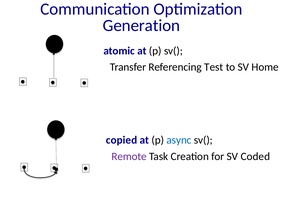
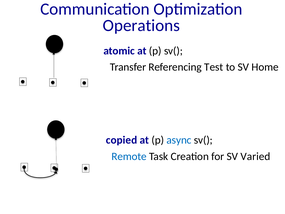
Generation: Generation -> Operations
Remote colour: purple -> blue
Coded: Coded -> Varied
